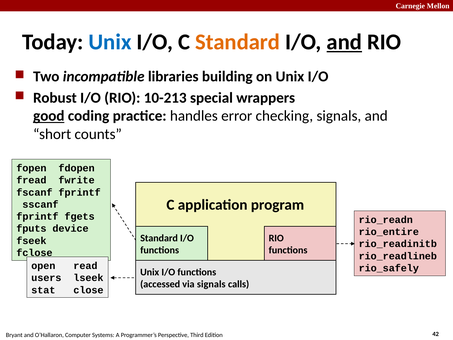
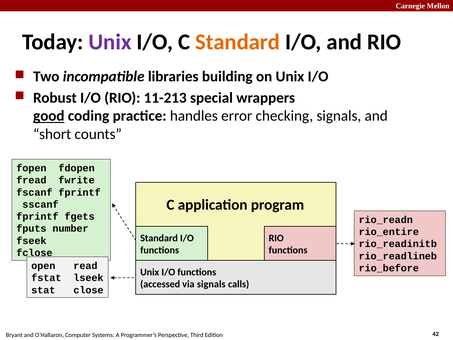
Unix at (110, 42) colour: blue -> purple
and at (344, 42) underline: present -> none
10-213: 10-213 -> 11-213
device: device -> number
rio_safely: rio_safely -> rio_before
users: users -> fstat
